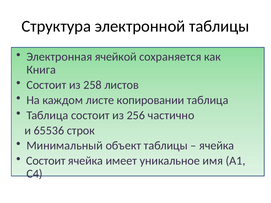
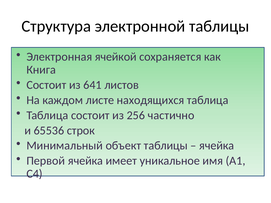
258: 258 -> 641
копировании: копировании -> находящихся
Состоит at (46, 161): Состоит -> Первой
